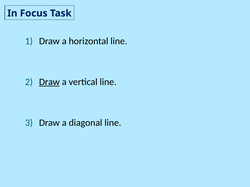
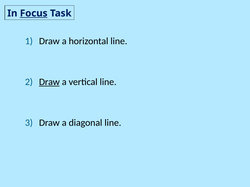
Focus underline: none -> present
